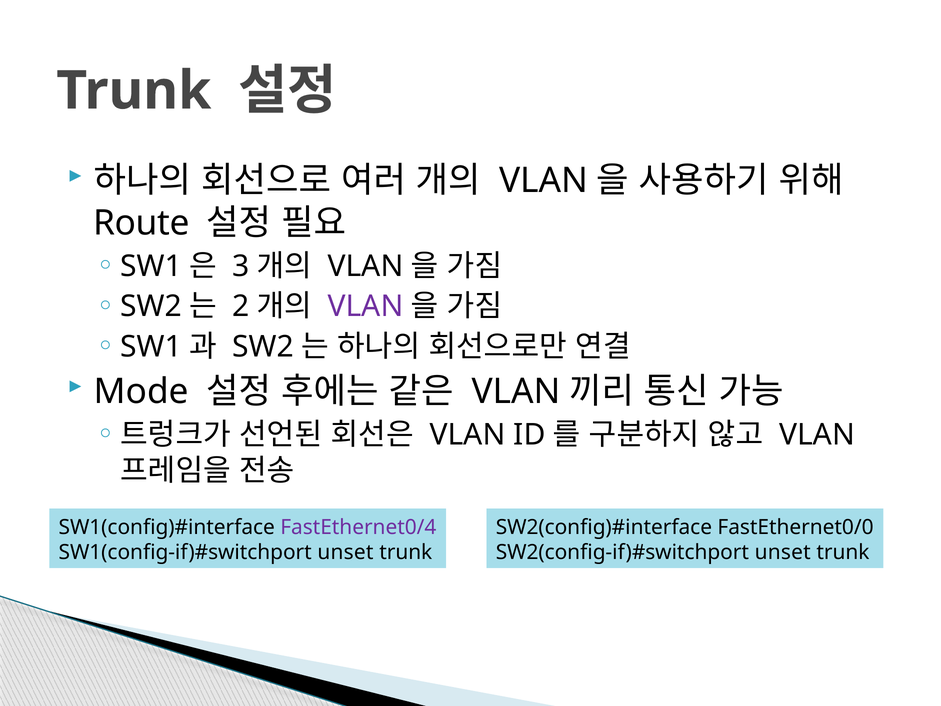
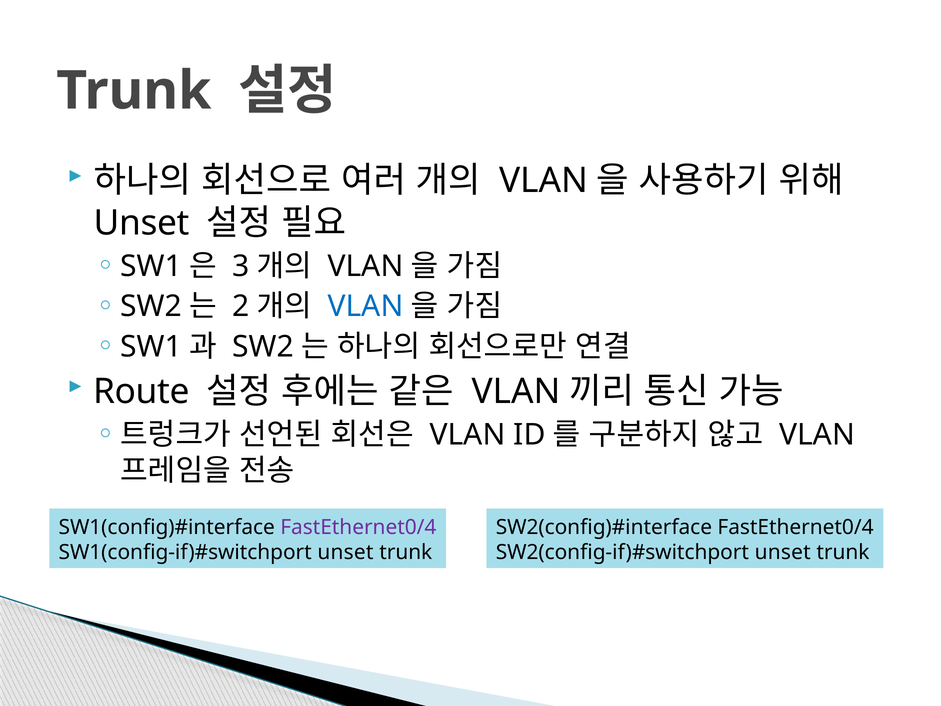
Route at (142, 223): Route -> Unset
VLAN at (366, 306) colour: purple -> blue
Mode: Mode -> Route
FastEthernet0/0 at (796, 527): FastEthernet0/0 -> FastEthernet0/4
